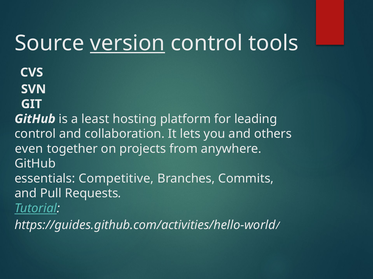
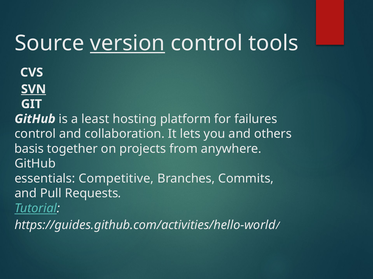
SVN underline: none -> present
leading: leading -> failures
even: even -> basis
